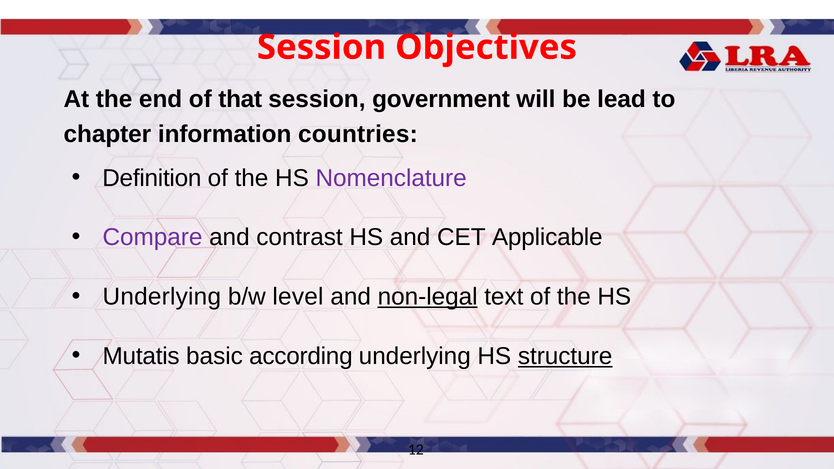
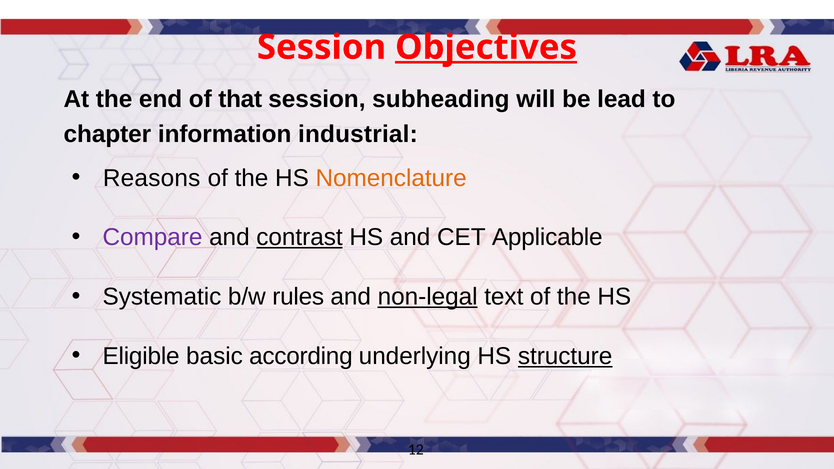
Objectives underline: none -> present
government: government -> subheading
countries: countries -> industrial
Definition: Definition -> Reasons
Nomenclature colour: purple -> orange
contrast underline: none -> present
Underlying at (162, 297): Underlying -> Systematic
level: level -> rules
Mutatis: Mutatis -> Eligible
